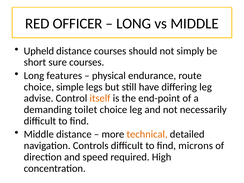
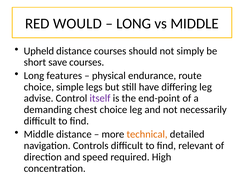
OFFICER: OFFICER -> WOULD
sure: sure -> save
itself colour: orange -> purple
toilet: toilet -> chest
microns: microns -> relevant
